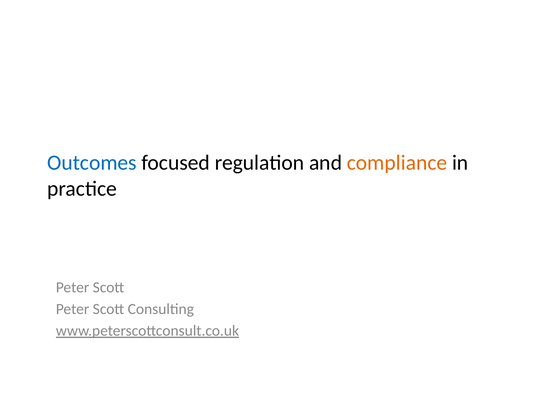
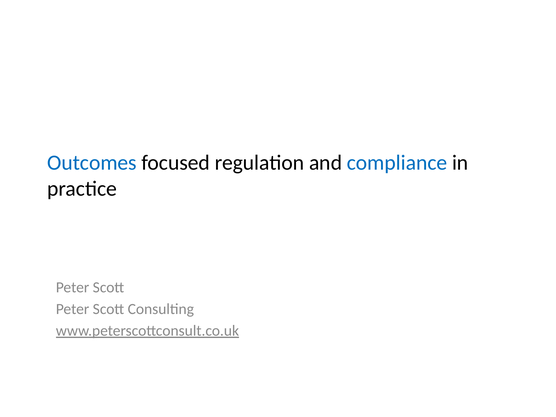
compliance colour: orange -> blue
